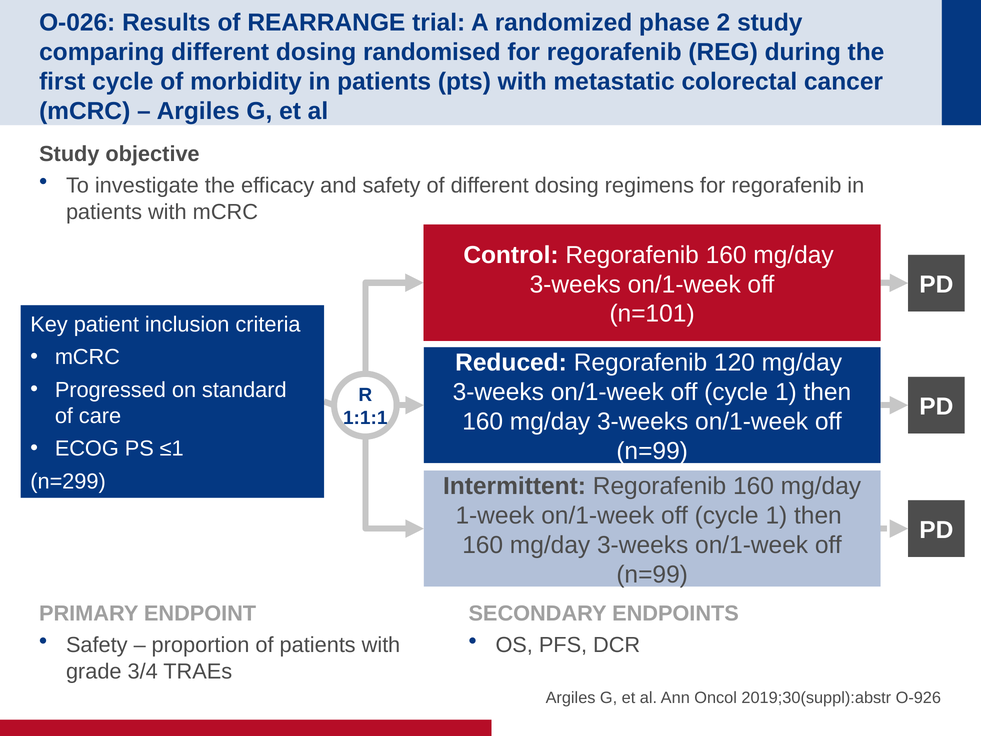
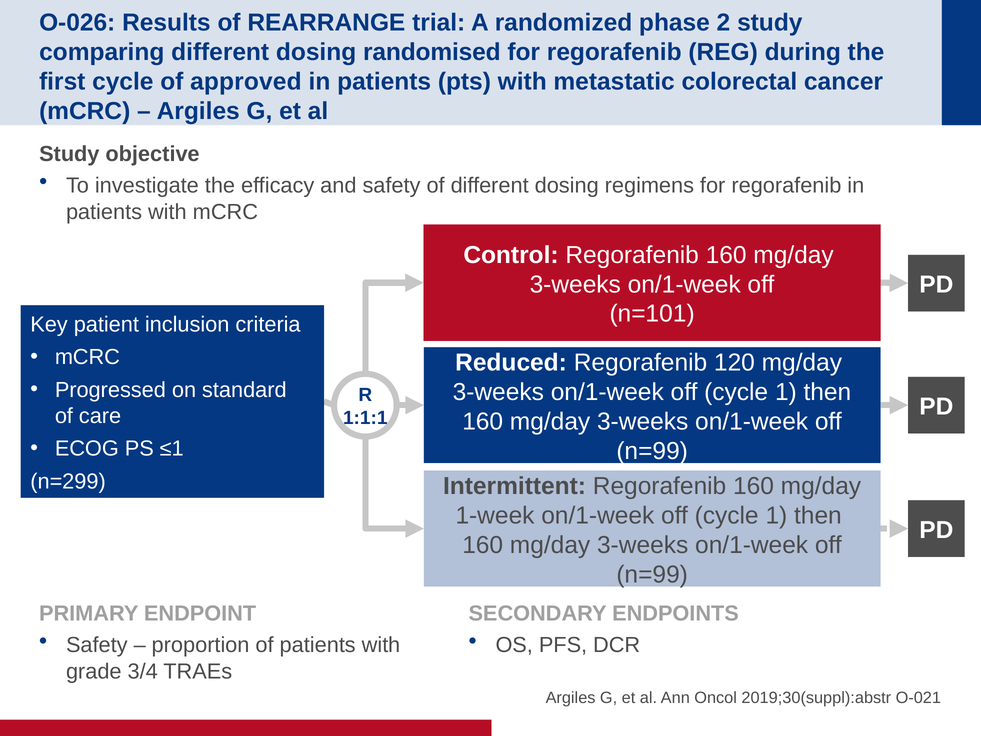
morbidity: morbidity -> approved
O-926: O-926 -> O-021
